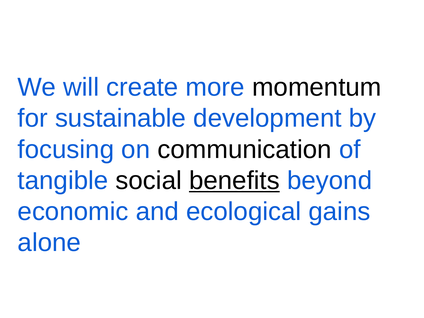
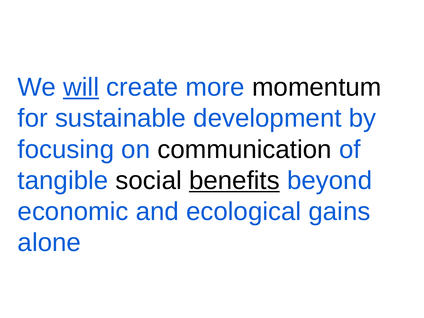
will underline: none -> present
